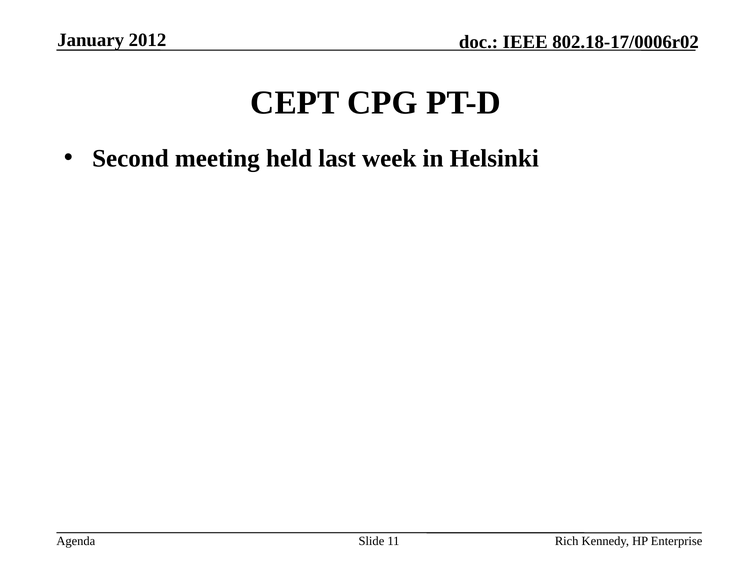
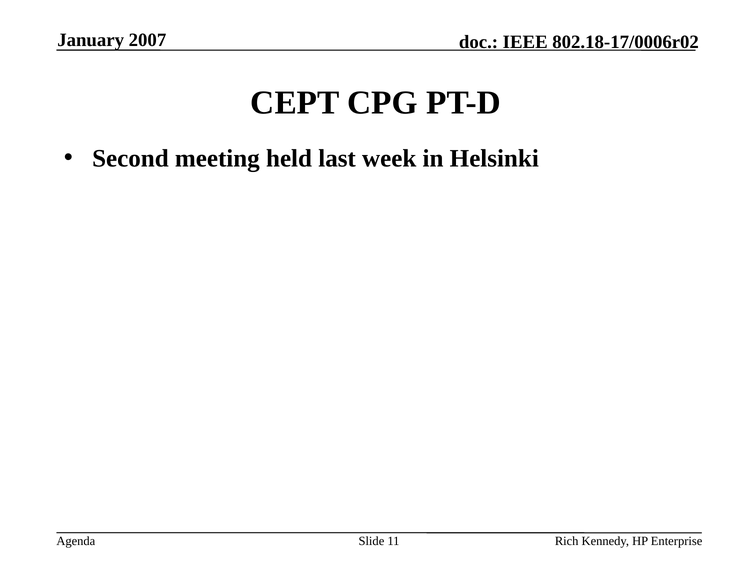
2012: 2012 -> 2007
